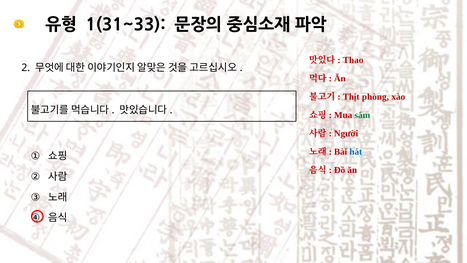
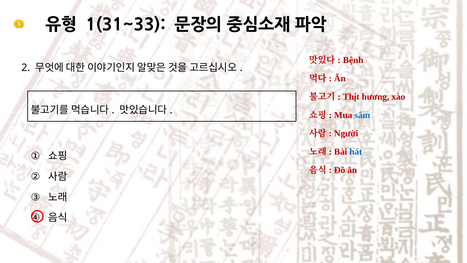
Thao: Thao -> Bệnh
phòng: phòng -> hương
sắm colour: green -> blue
